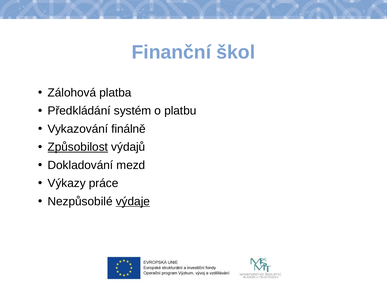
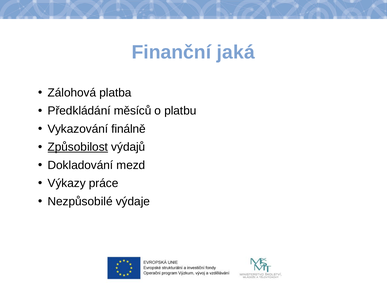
škol: škol -> jaká
systém: systém -> měsíců
výdaje underline: present -> none
